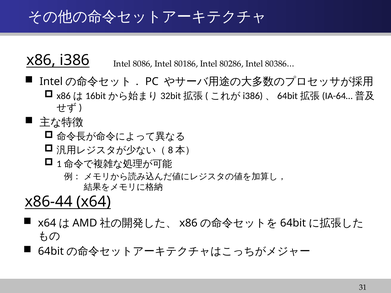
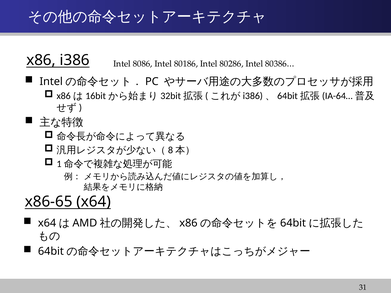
x86-44: x86-44 -> x86-65
